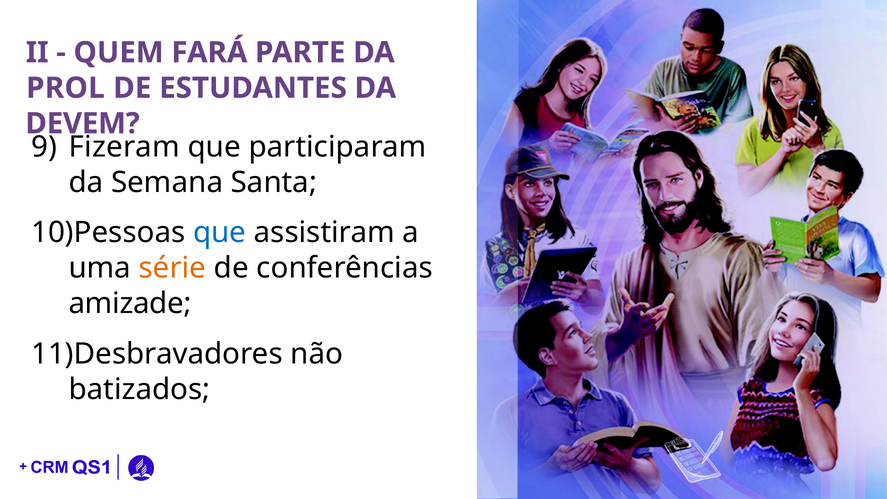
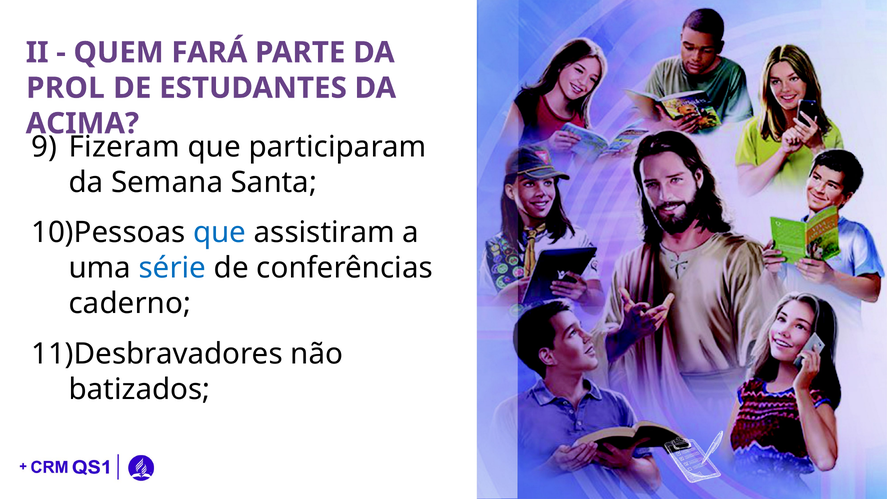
DEVEM: DEVEM -> ACIMA
série colour: orange -> blue
amizade: amizade -> caderno
